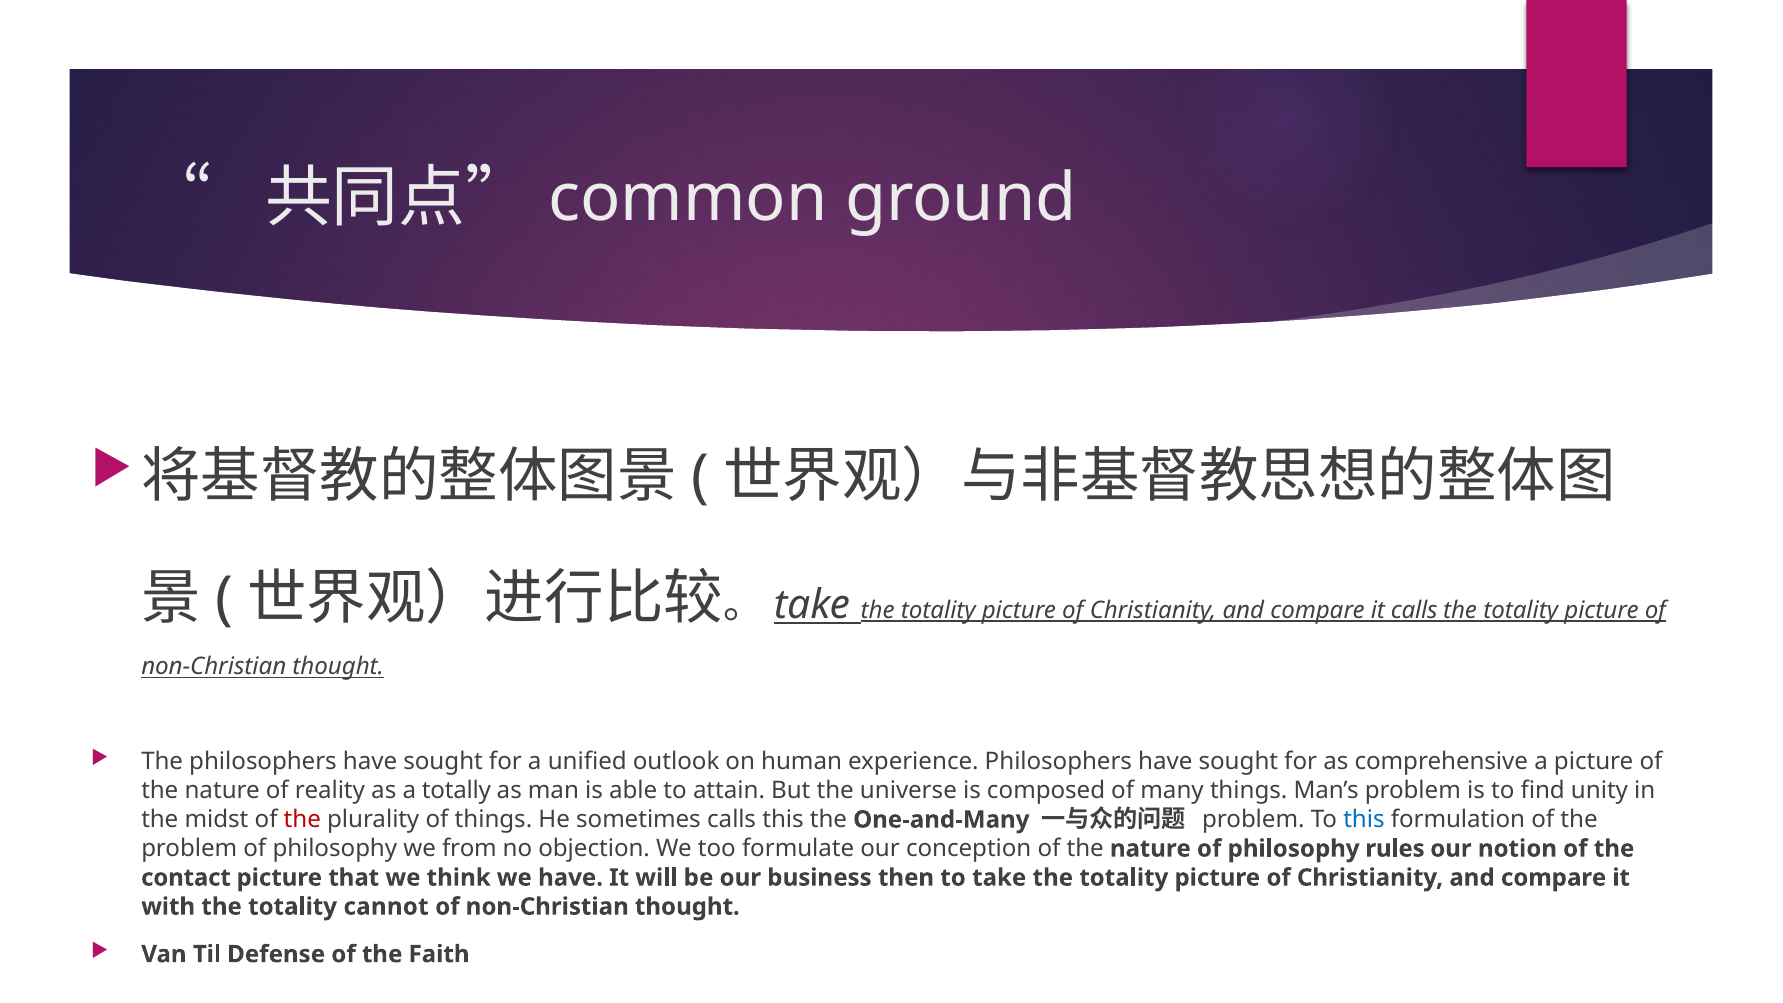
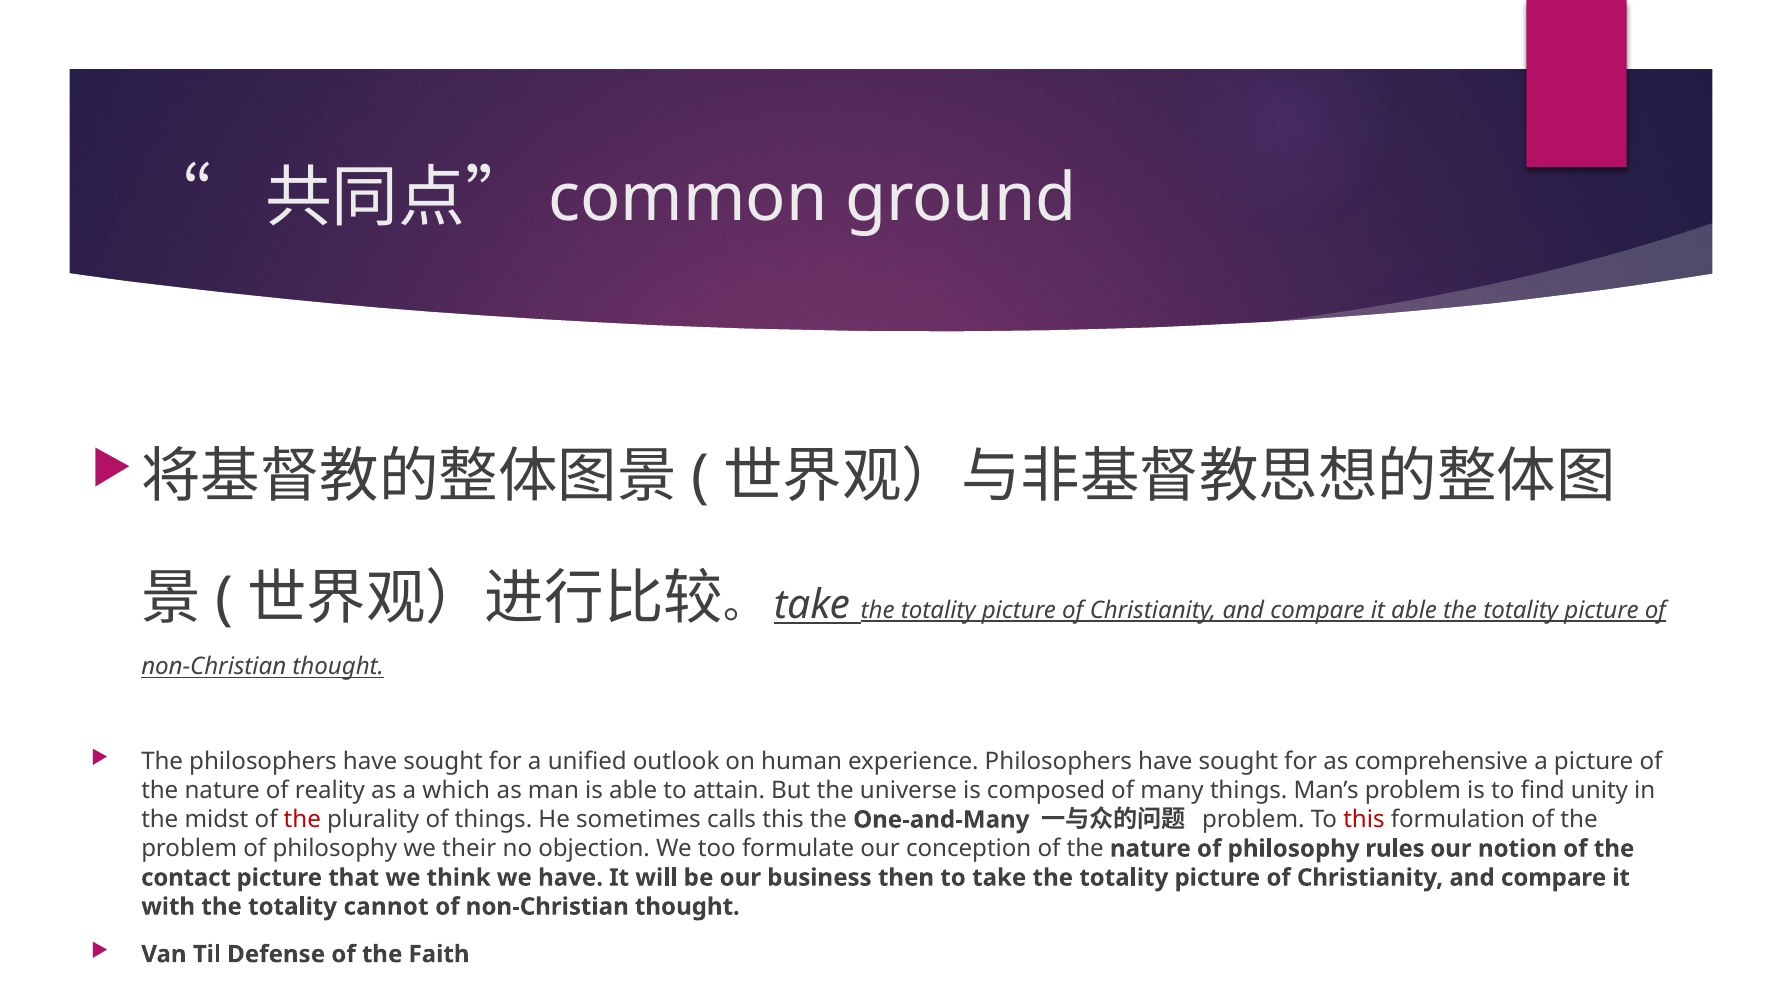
it calls: calls -> able
totally: totally -> which
this at (1364, 820) colour: blue -> red
from: from -> their
